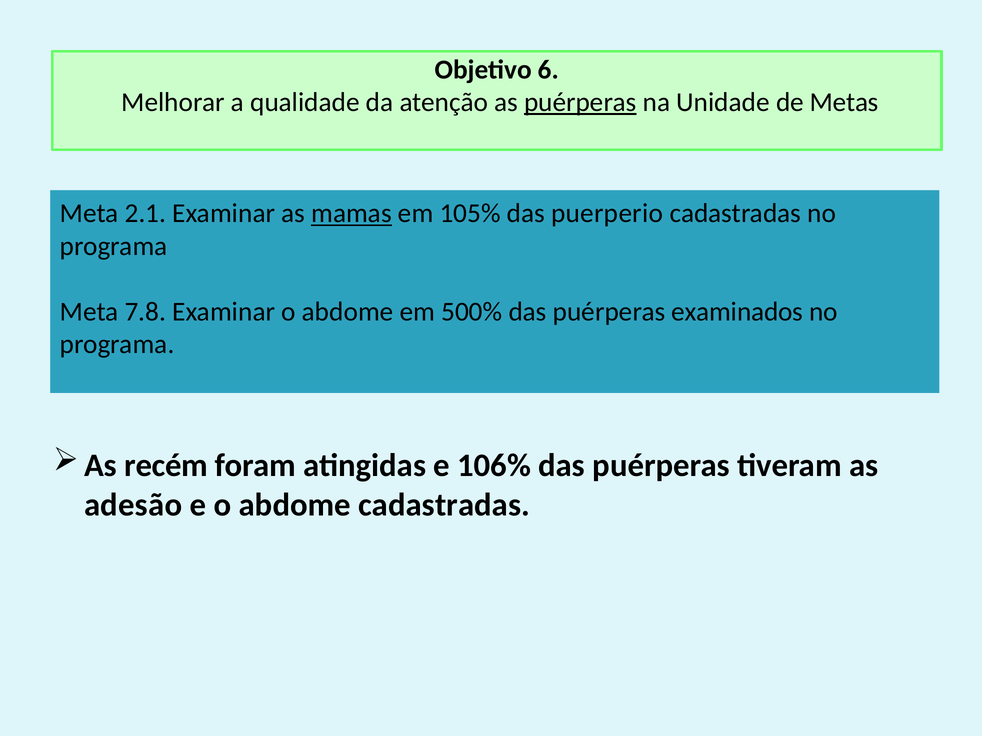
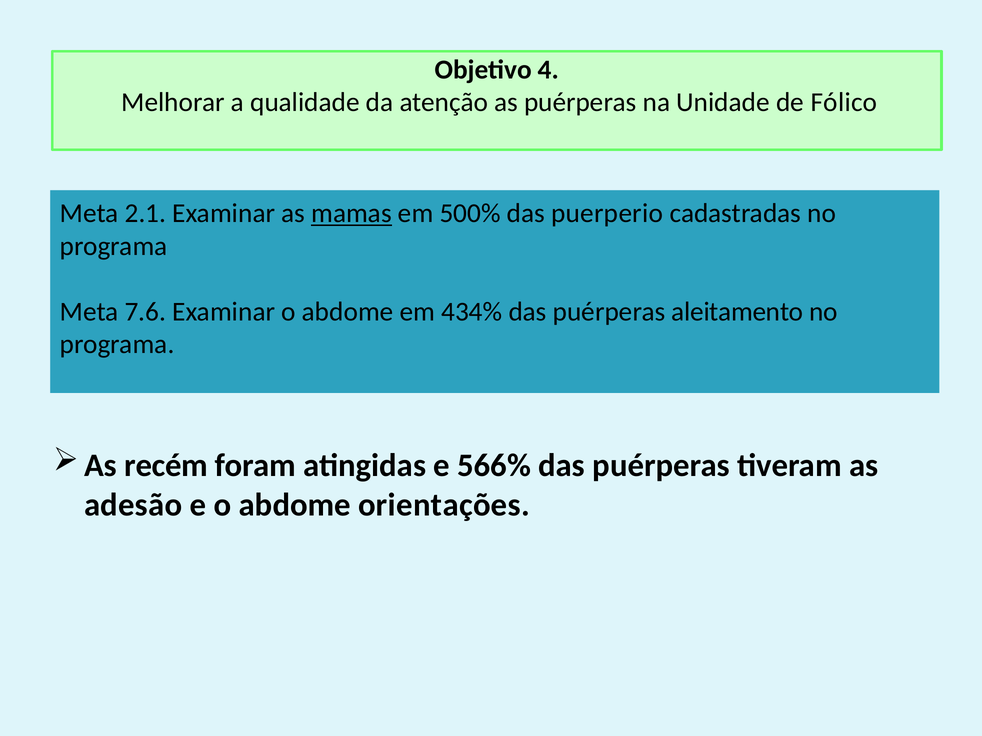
6: 6 -> 4
puérperas at (580, 102) underline: present -> none
Metas: Metas -> Fólico
105%: 105% -> 500%
7.8: 7.8 -> 7.6
500%: 500% -> 434%
examinados: examinados -> aleitamento
106%: 106% -> 566%
abdome cadastradas: cadastradas -> orientações
